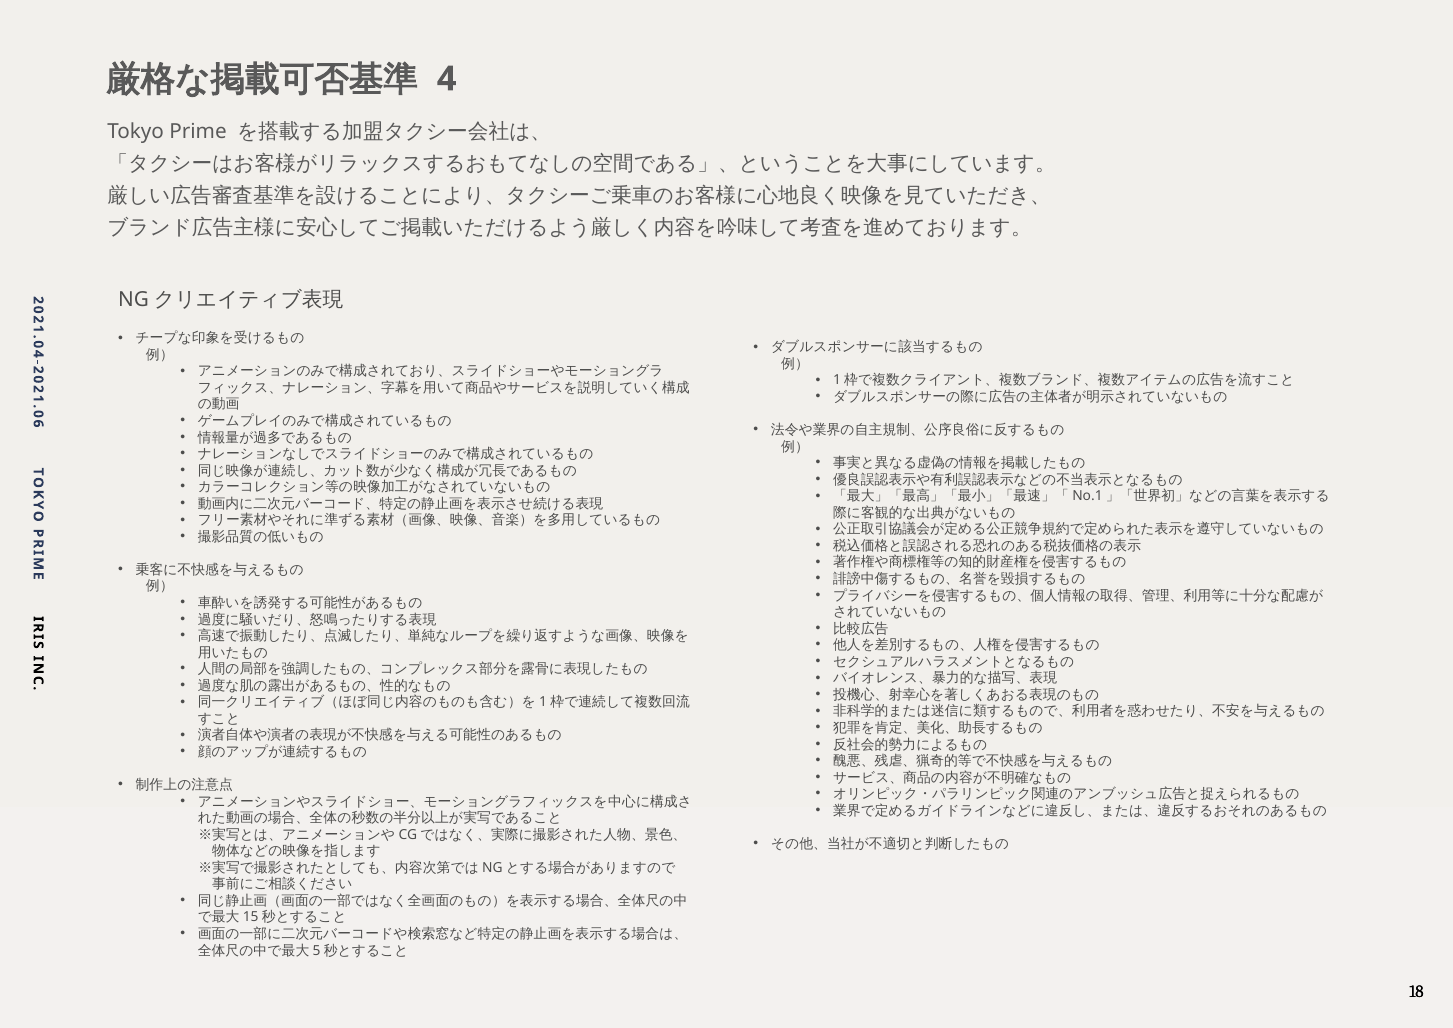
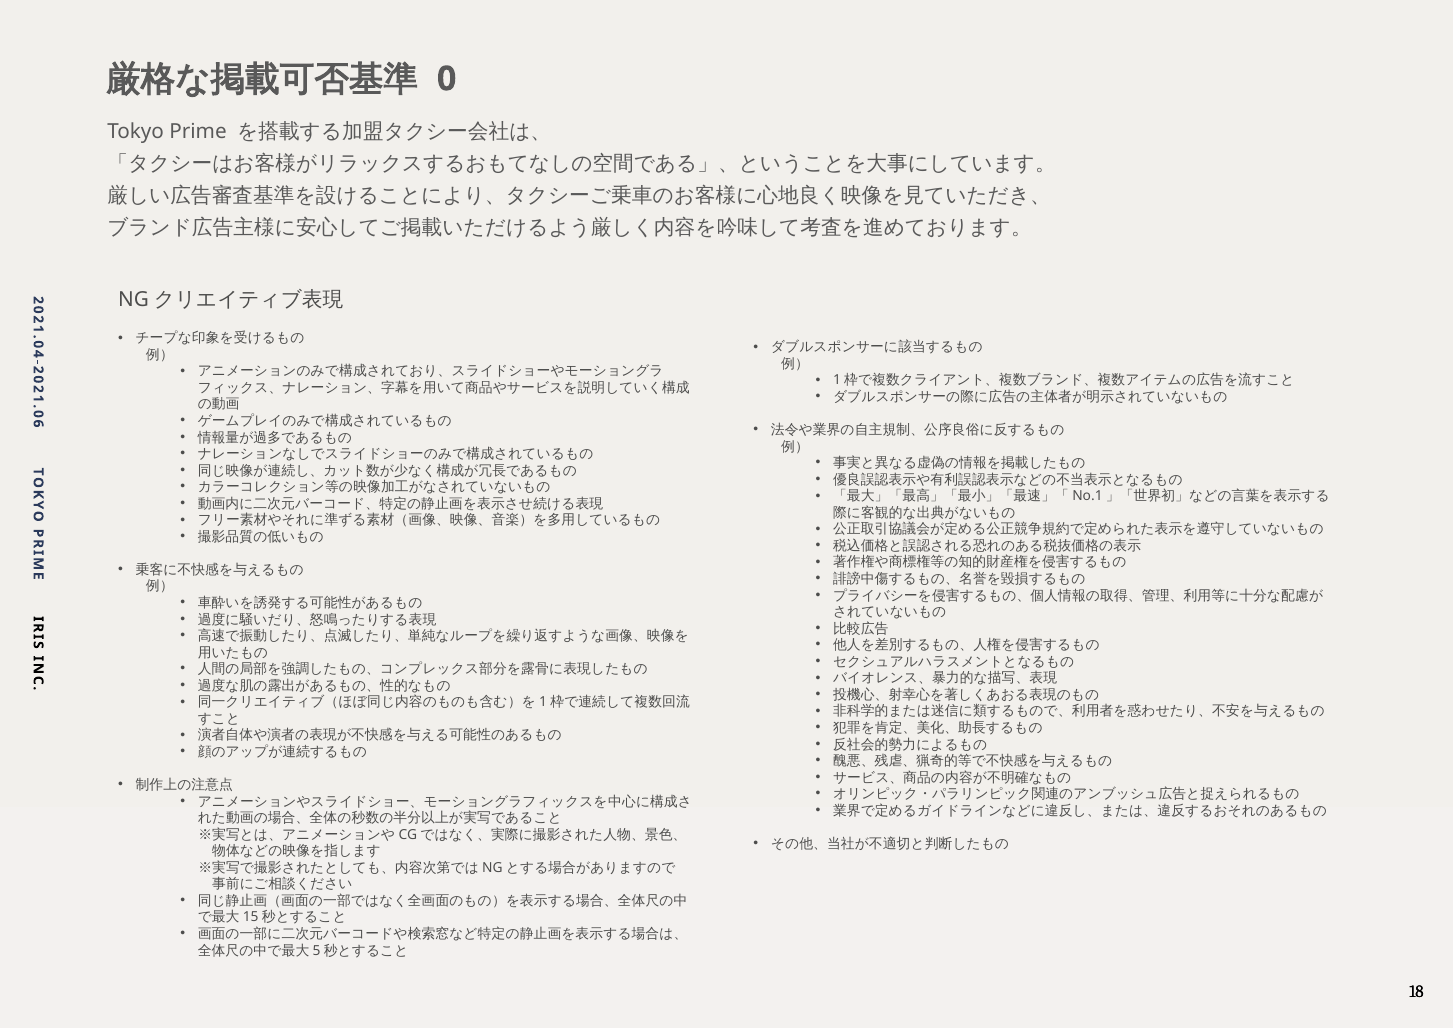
4 at (447, 79): 4 -> 0
